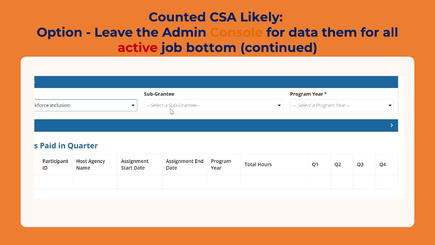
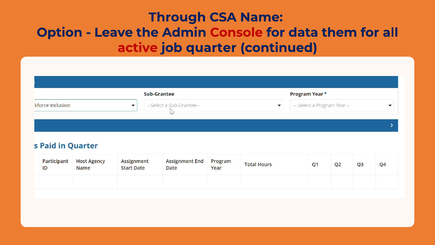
Counted: Counted -> Through
Likely: Likely -> Name
Console colour: orange -> red
bottom: bottom -> quarter
